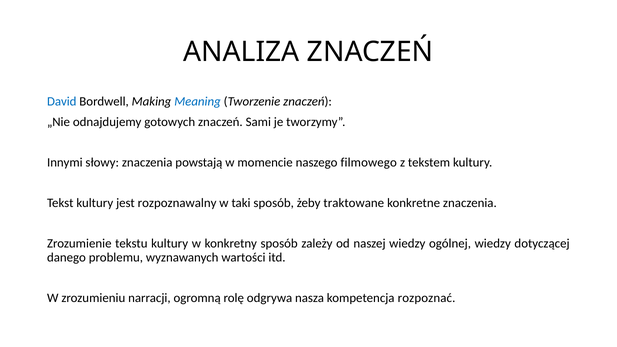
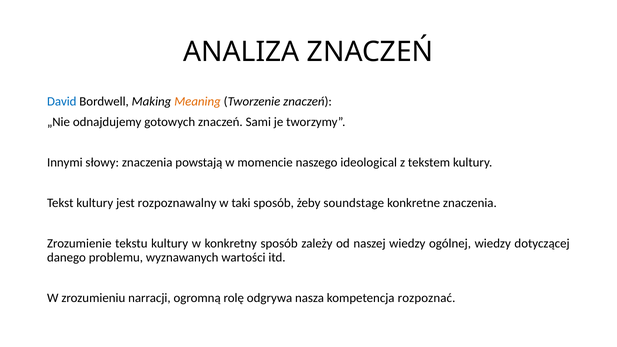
Meaning colour: blue -> orange
filmowego: filmowego -> ideological
traktowane: traktowane -> soundstage
